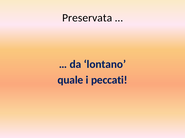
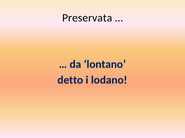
quale: quale -> detto
peccati: peccati -> lodano
